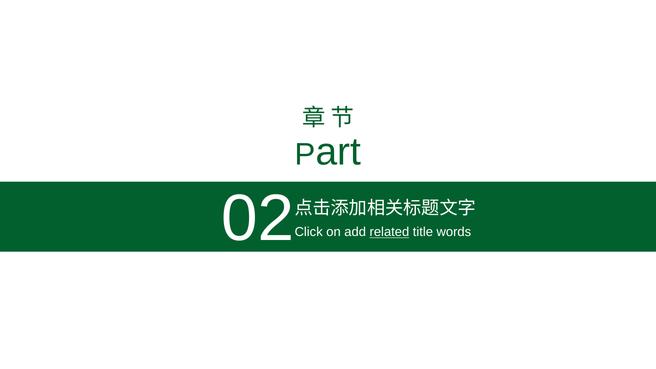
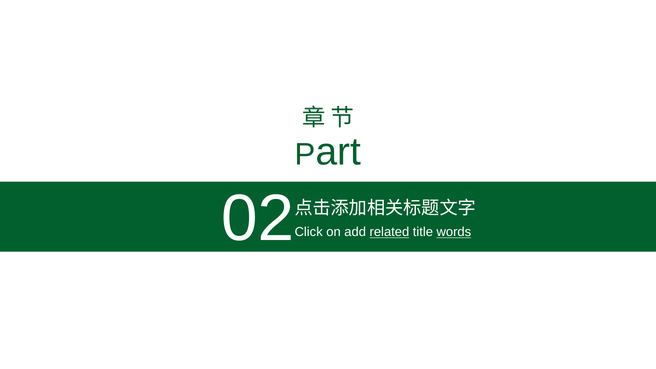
words underline: none -> present
